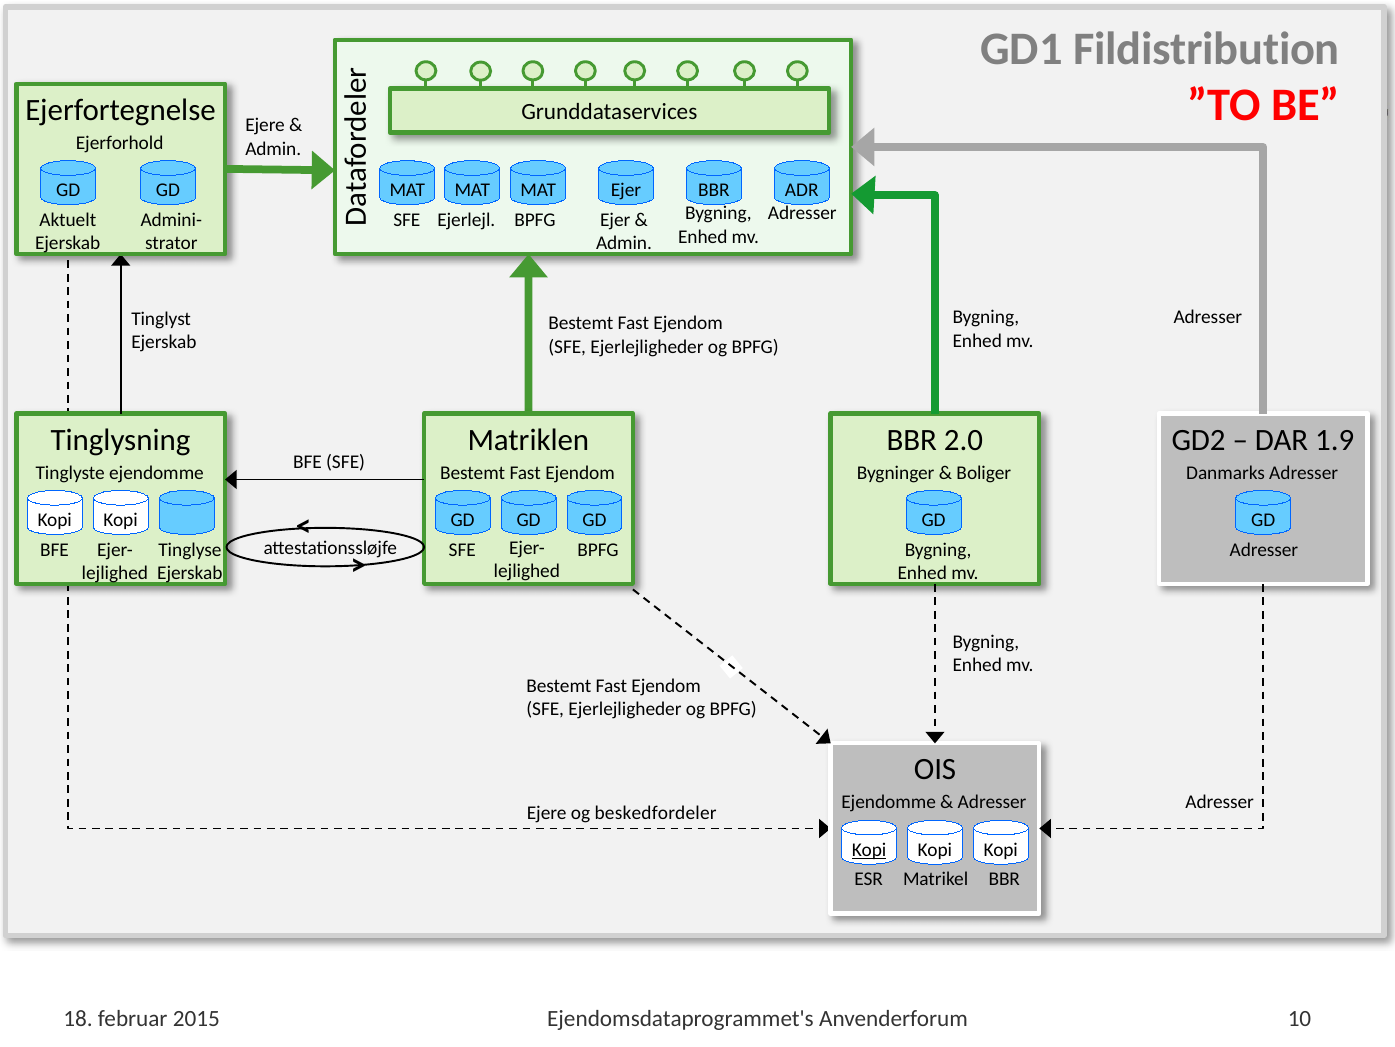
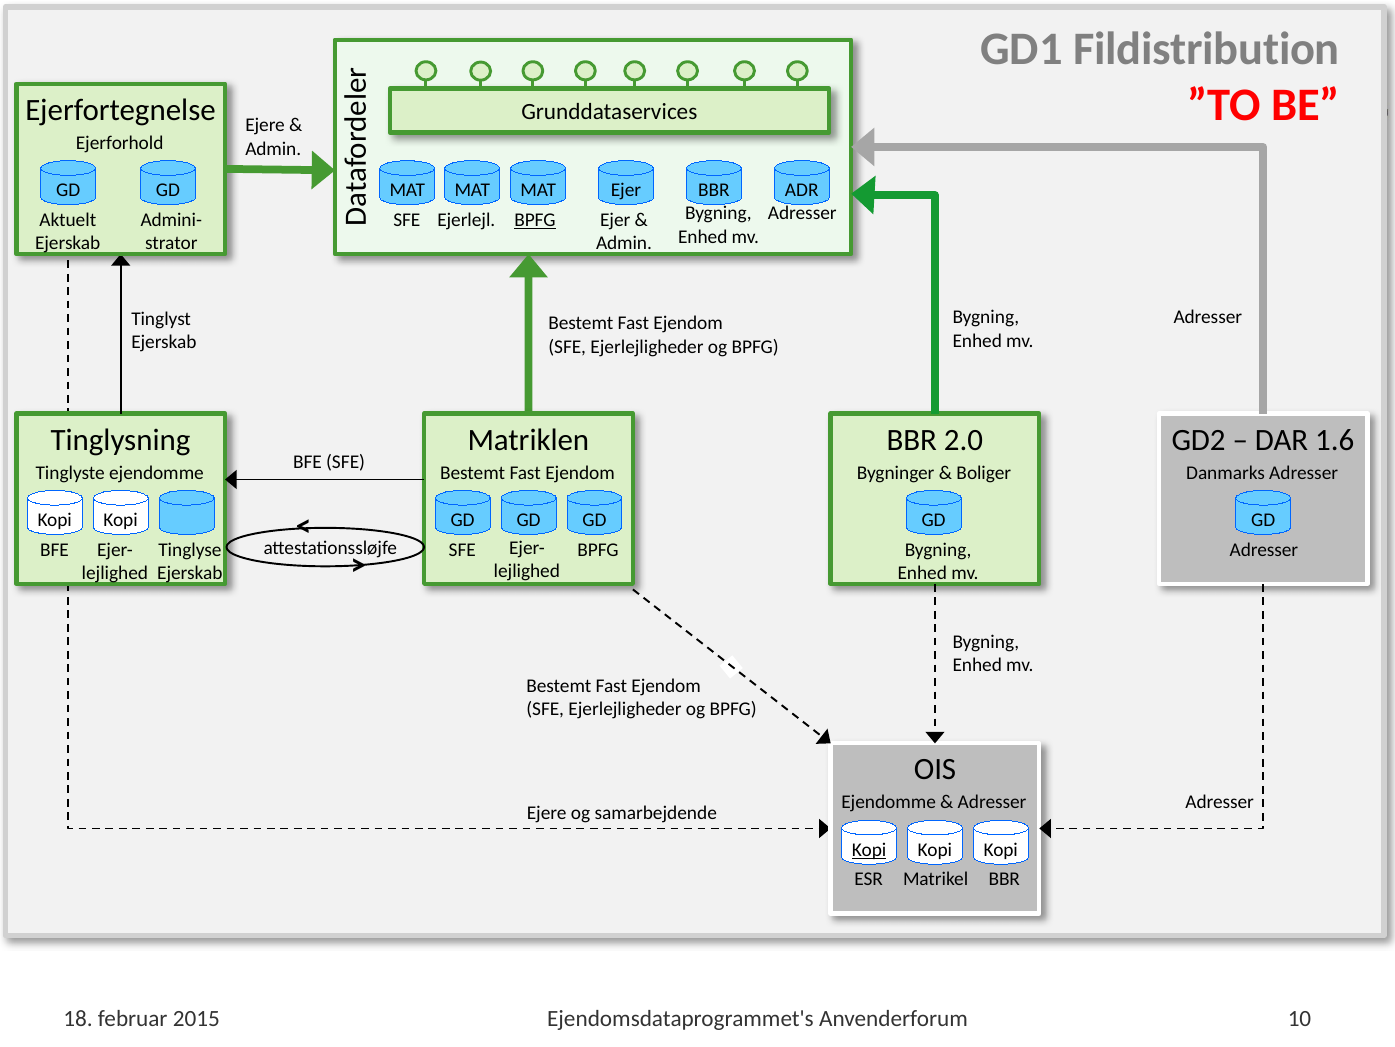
BPFG at (535, 220) underline: none -> present
1.9: 1.9 -> 1.6
beskedfordeler: beskedfordeler -> samarbejdende
